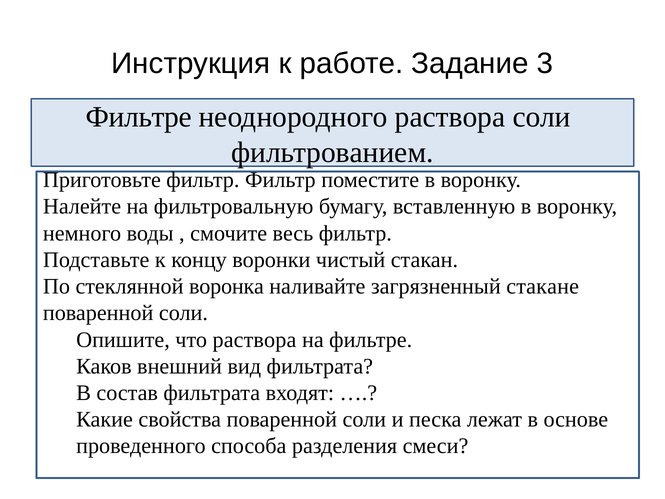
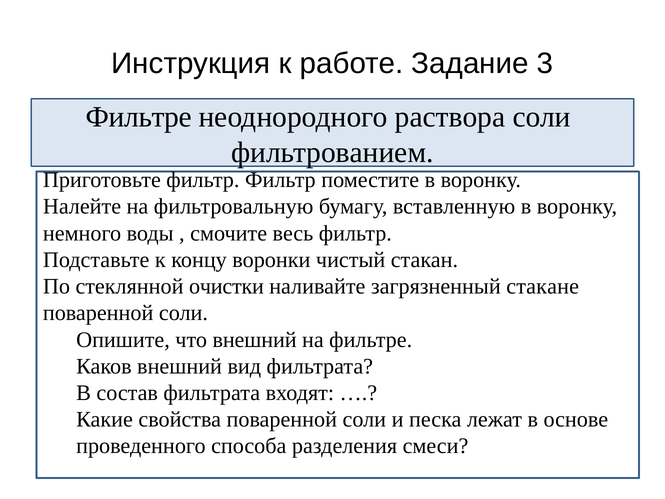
воронка: воронка -> очистки
что раствора: раствора -> внешний
